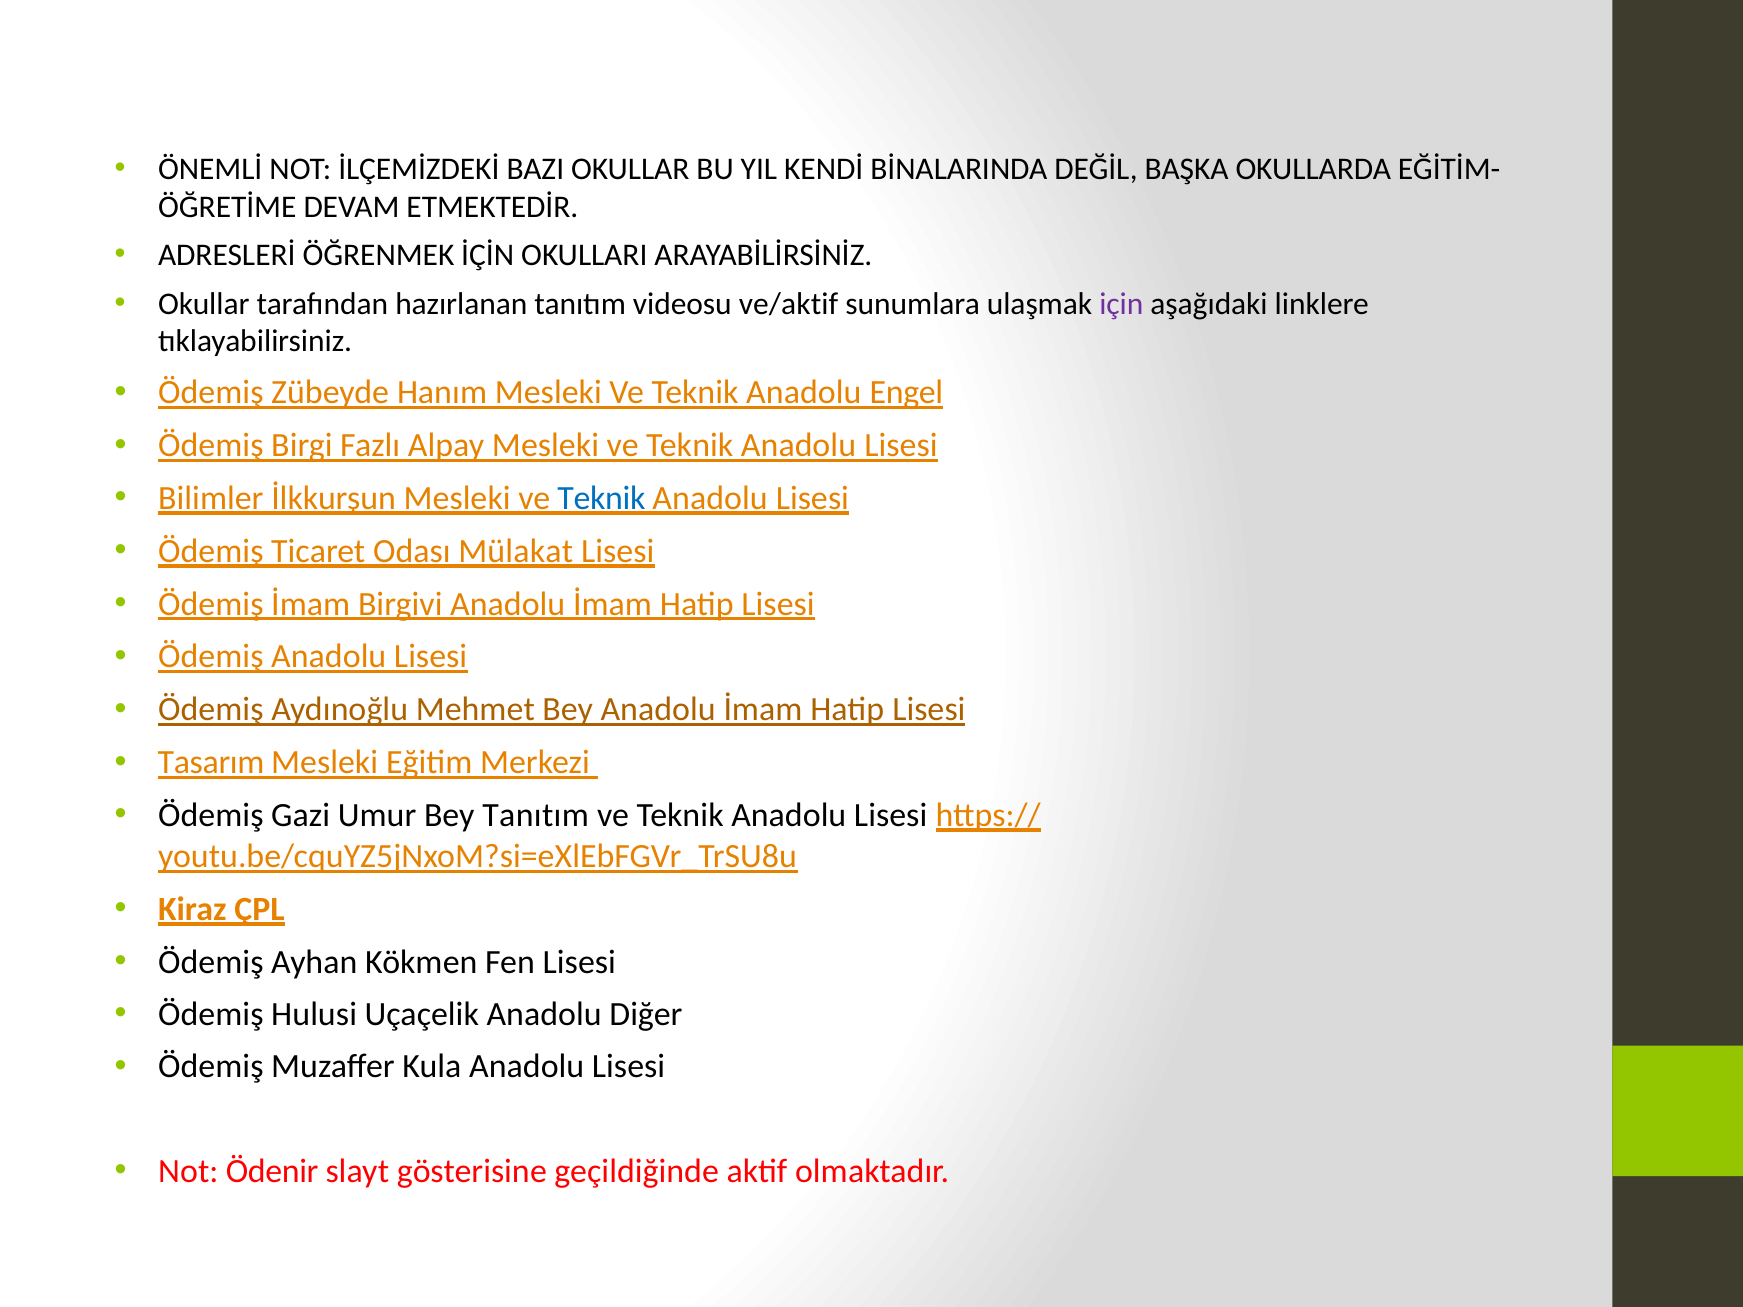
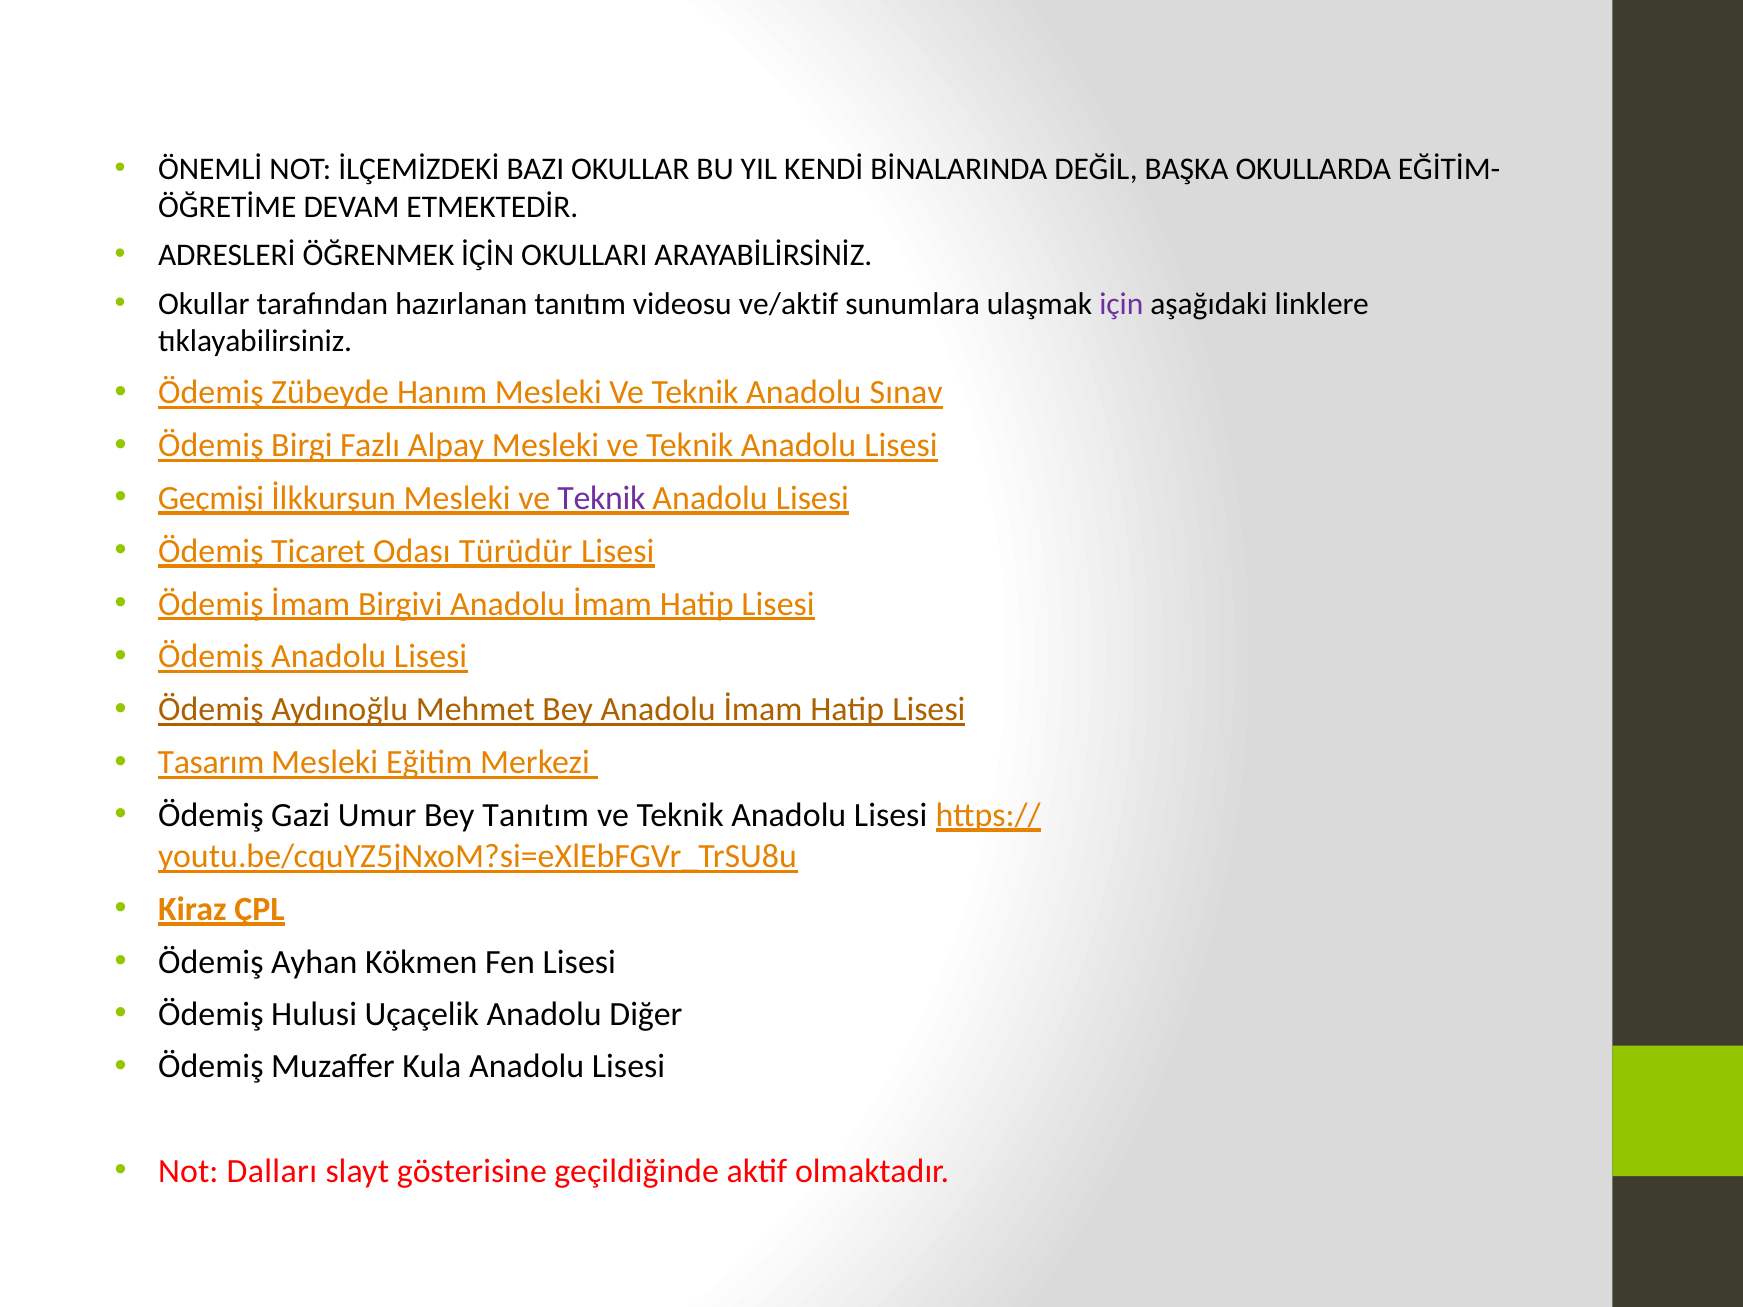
Engel: Engel -> Sınav
Bilimler: Bilimler -> Geçmişi
Teknik at (601, 498) colour: blue -> purple
Mülakat: Mülakat -> Türüdür
Ödenir: Ödenir -> Dalları
